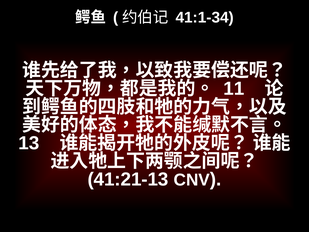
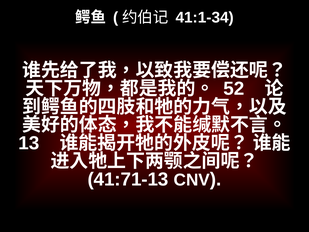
11: 11 -> 52
41:21-13: 41:21-13 -> 41:71-13
